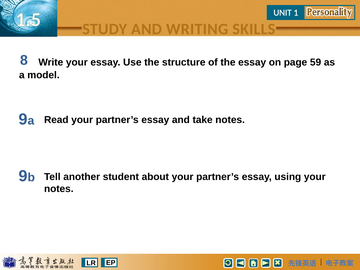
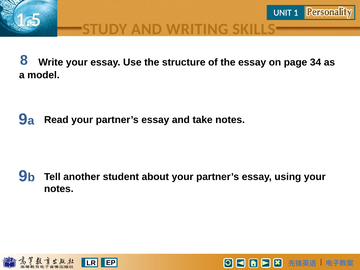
59: 59 -> 34
